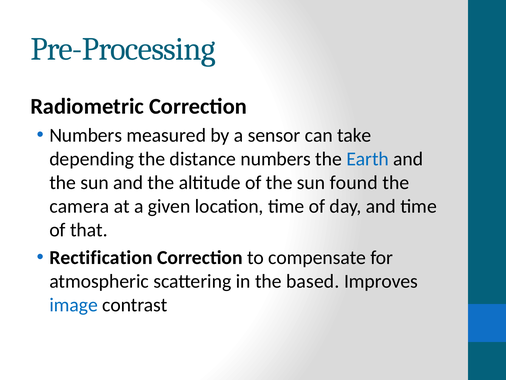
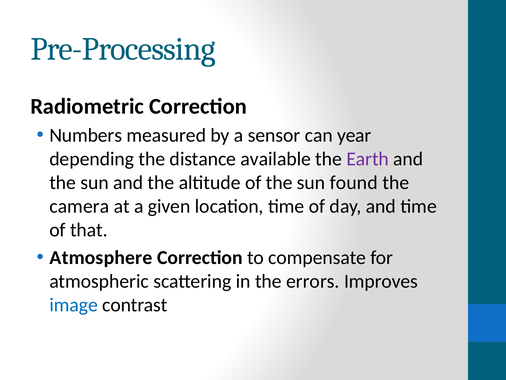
take: take -> year
distance numbers: numbers -> available
Earth colour: blue -> purple
Rectification: Rectification -> Atmosphere
based: based -> errors
